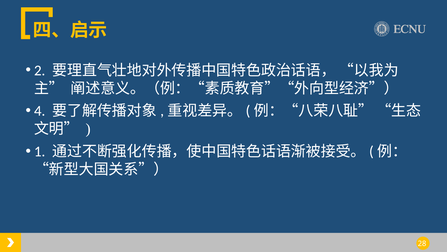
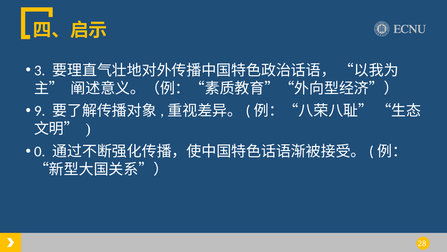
2: 2 -> 3
4: 4 -> 9
1: 1 -> 0
